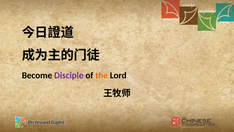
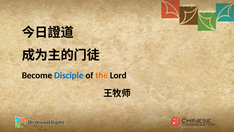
Disciple colour: purple -> blue
